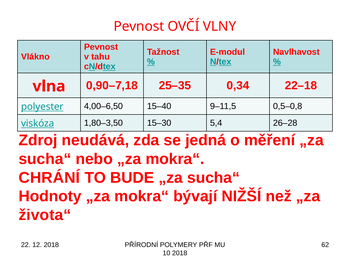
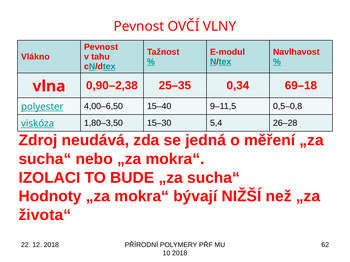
0,90–7,18: 0,90–7,18 -> 0,90–2,38
22–18: 22–18 -> 69–18
CHRÁNÍ: CHRÁNÍ -> IZOLACI
